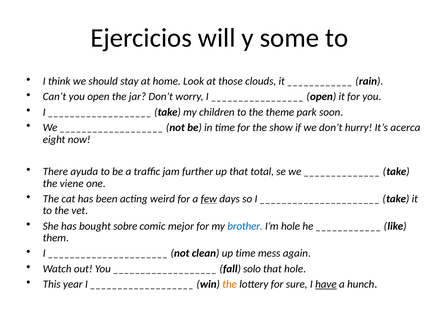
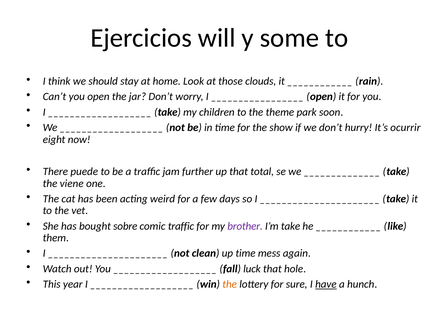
acerca: acerca -> ocurrir
ayuda: ayuda -> puede
few underline: present -> none
comic mejor: mejor -> traffic
brother colour: blue -> purple
I’m hole: hole -> take
solo: solo -> luck
